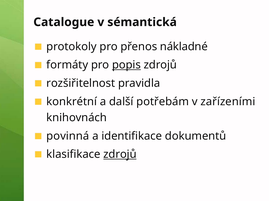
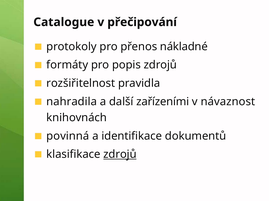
sémantická: sémantická -> přečipování
popis underline: present -> none
konkrétní: konkrétní -> nahradila
potřebám: potřebám -> zařízeními
zařízeními: zařízeními -> návaznost
